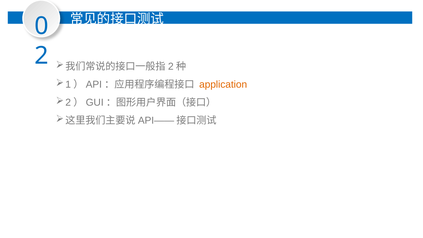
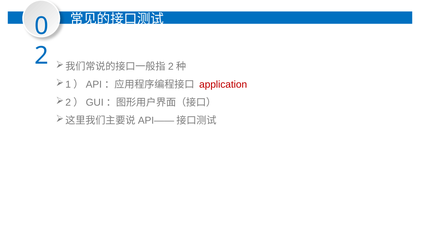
application colour: orange -> red
